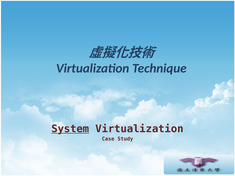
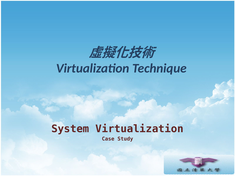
System underline: present -> none
